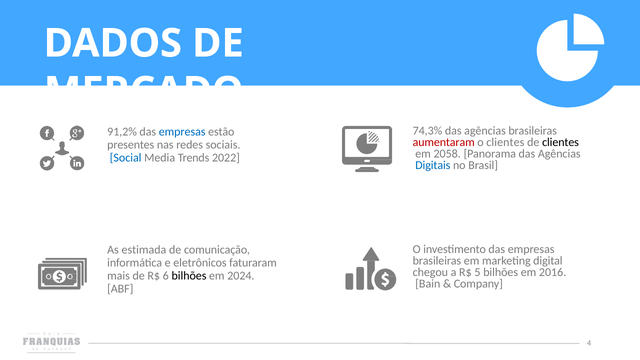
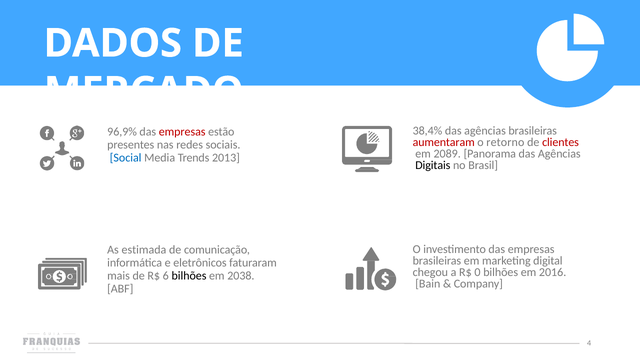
74,3%: 74,3% -> 38,4%
91,2%: 91,2% -> 96,9%
empresas at (182, 132) colour: blue -> red
o clientes: clientes -> retorno
clientes at (561, 142) colour: black -> red
2058: 2058 -> 2089
2022: 2022 -> 2013
Digitais colour: blue -> black
5: 5 -> 0
2024: 2024 -> 2038
